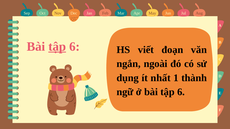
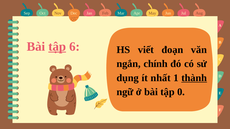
ngoài: ngoài -> chính
thành underline: none -> present
ở bài tập 6: 6 -> 0
